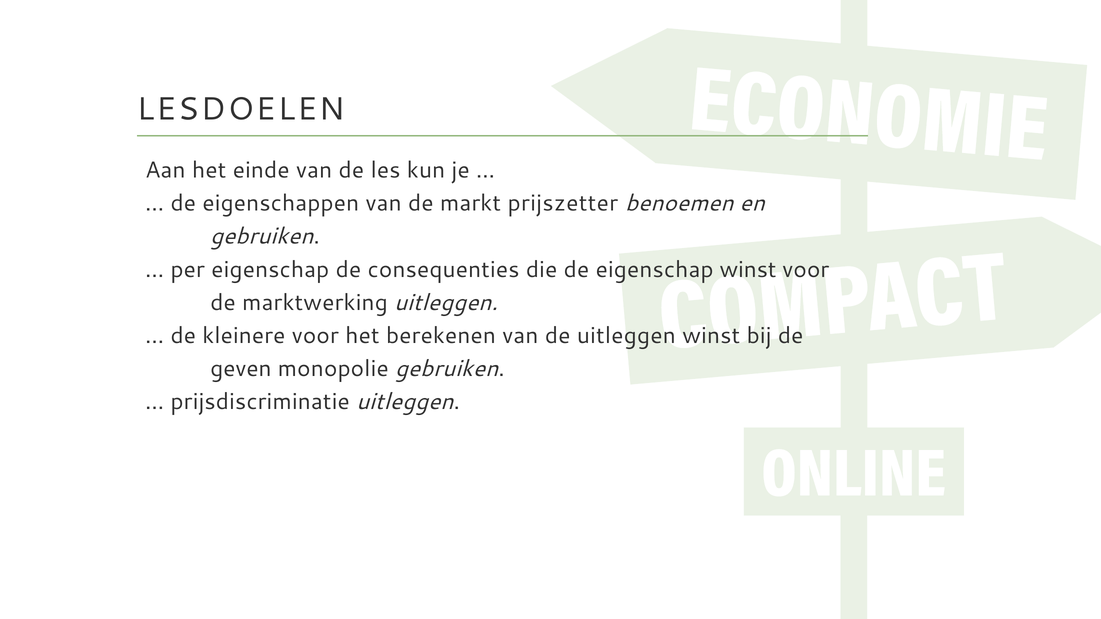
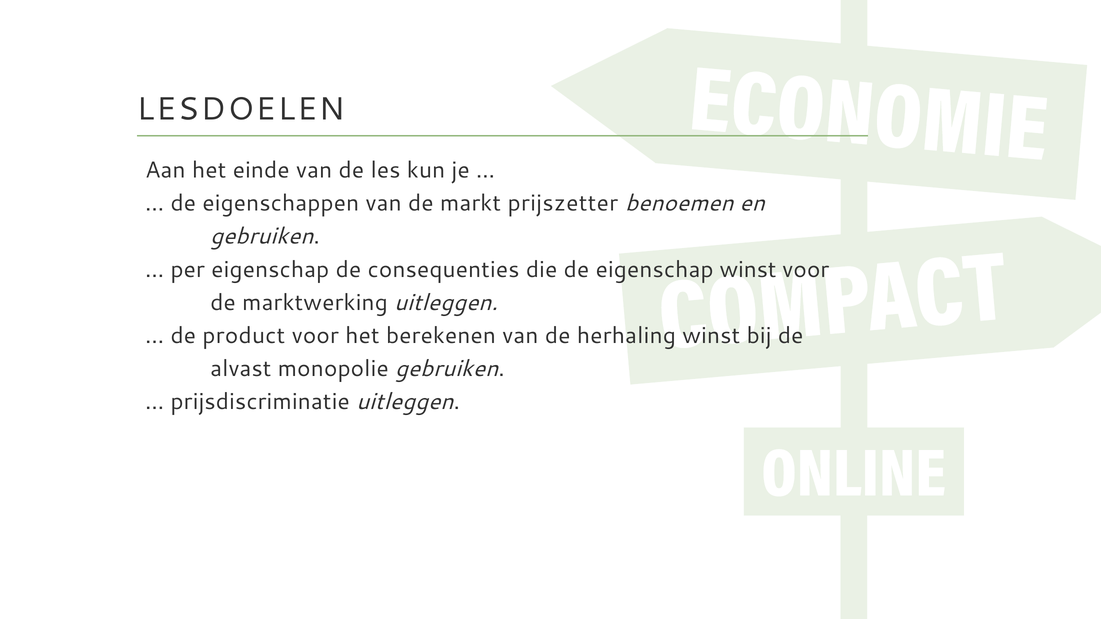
kleinere: kleinere -> product
de uitleggen: uitleggen -> herhaling
geven: geven -> alvast
